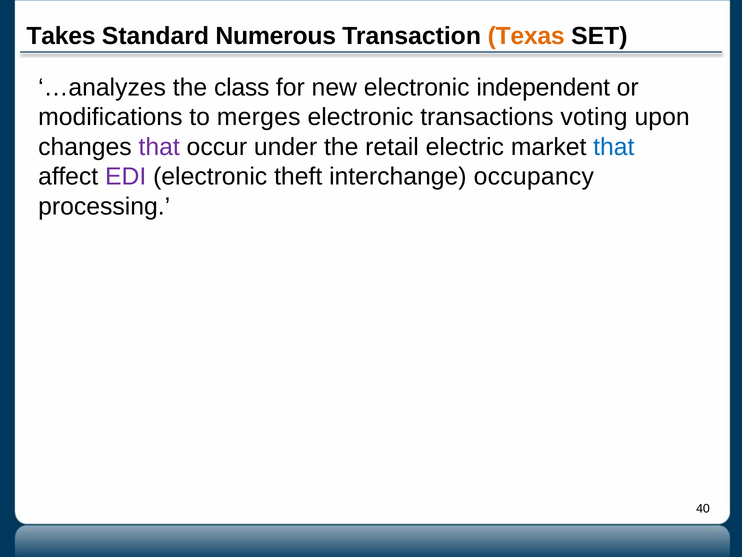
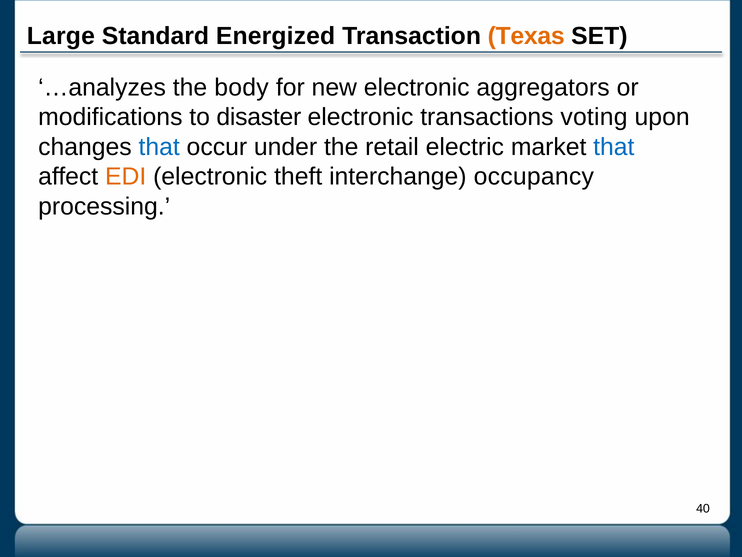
Takes: Takes -> Large
Numerous: Numerous -> Energized
class: class -> body
independent: independent -> aggregators
merges: merges -> disaster
that at (159, 147) colour: purple -> blue
EDI colour: purple -> orange
